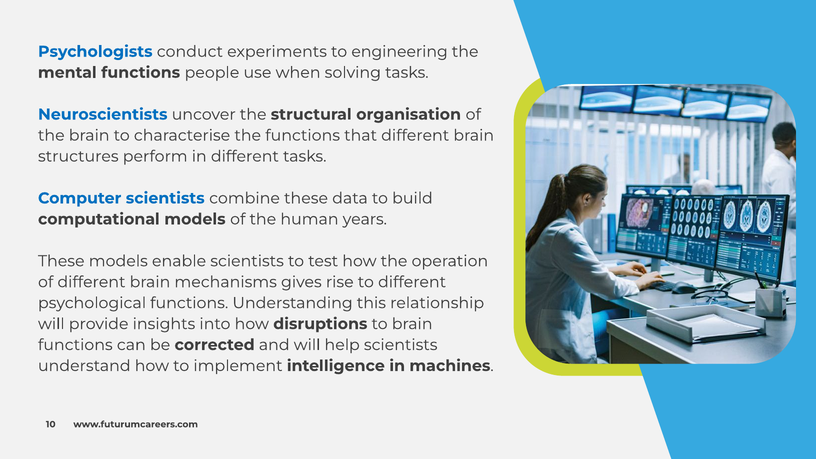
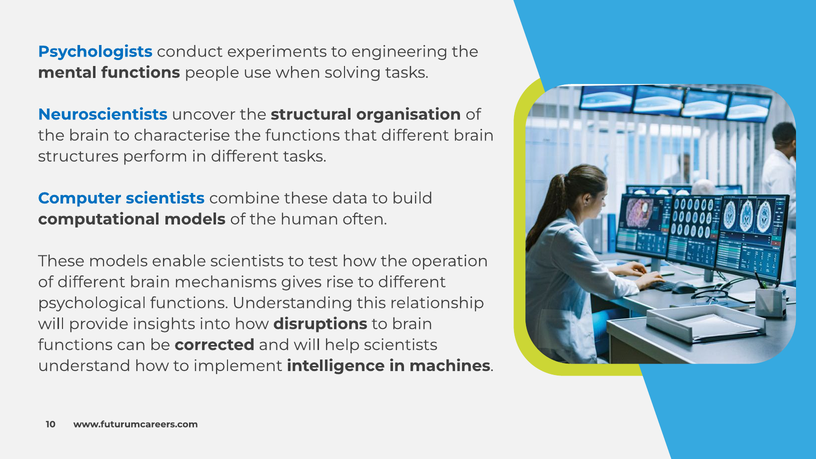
years: years -> often
